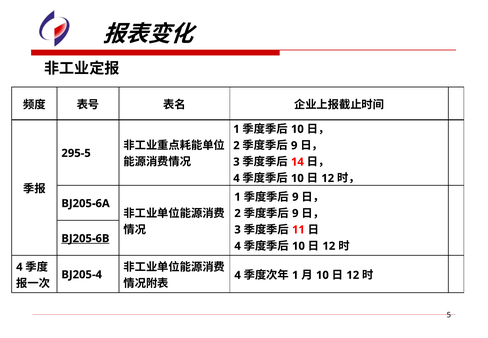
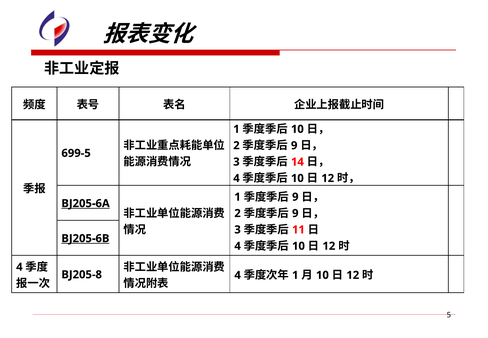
295-5: 295-5 -> 699-5
BJ205-6A underline: none -> present
BJ205-4: BJ205-4 -> BJ205-8
